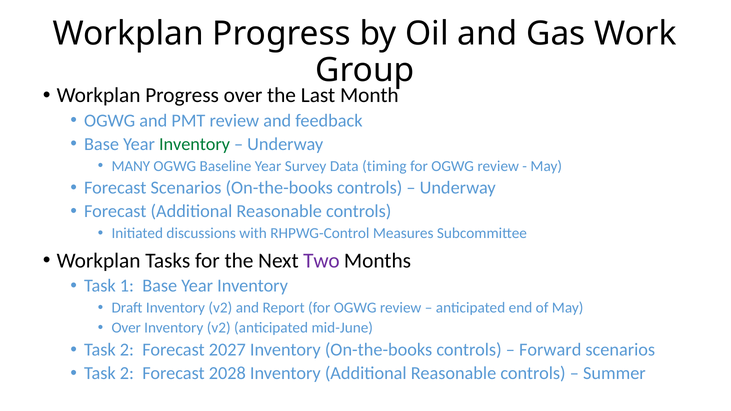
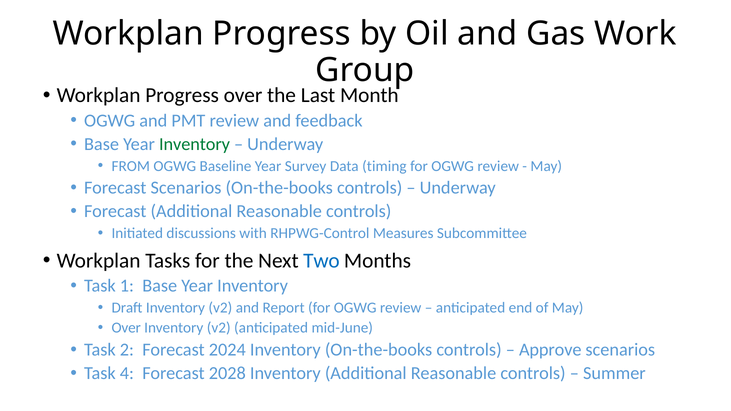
MANY: MANY -> FROM
Two colour: purple -> blue
2027: 2027 -> 2024
Forward: Forward -> Approve
2 at (127, 373): 2 -> 4
